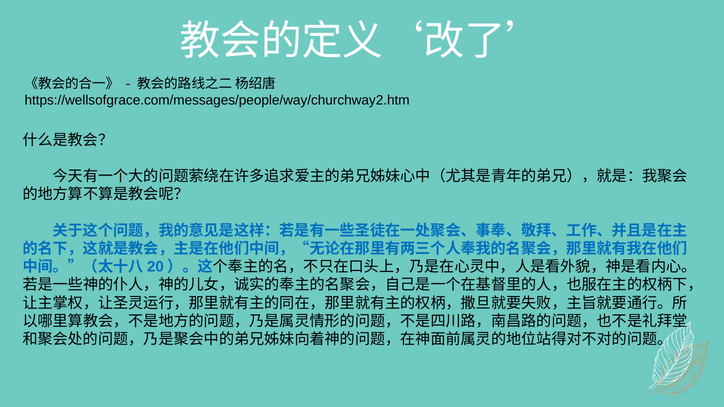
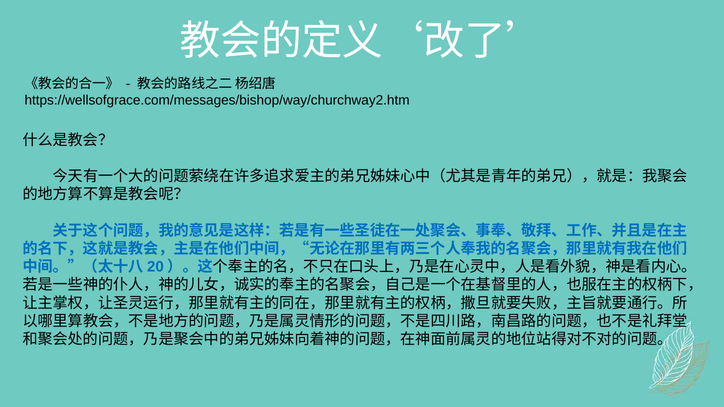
https://wellsofgrace.com/messages/people/way/churchway2.htm: https://wellsofgrace.com/messages/people/way/churchway2.htm -> https://wellsofgrace.com/messages/bishop/way/churchway2.htm
